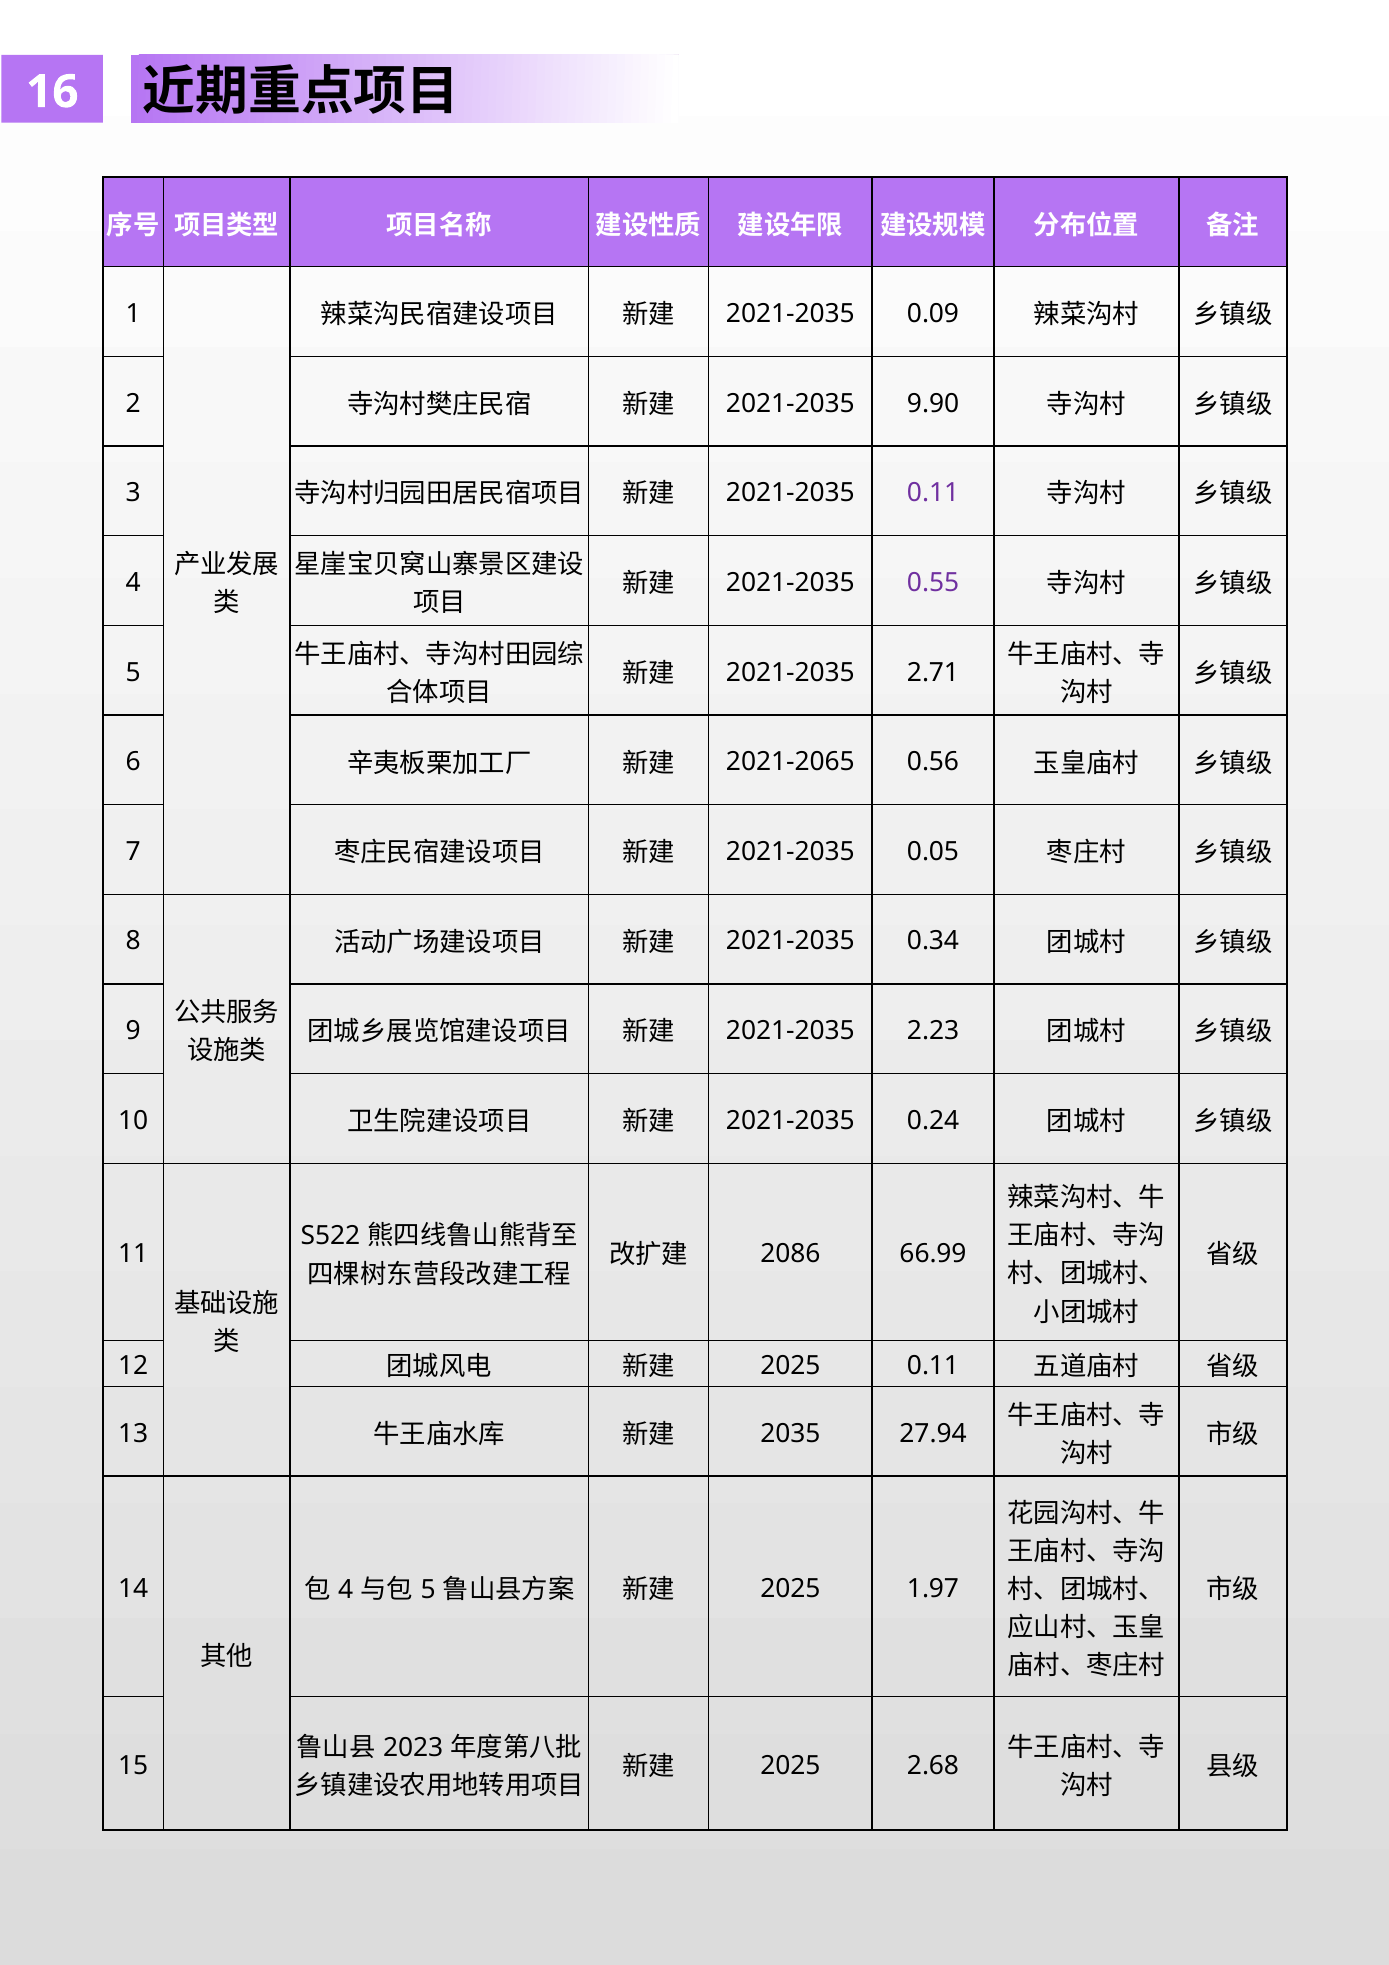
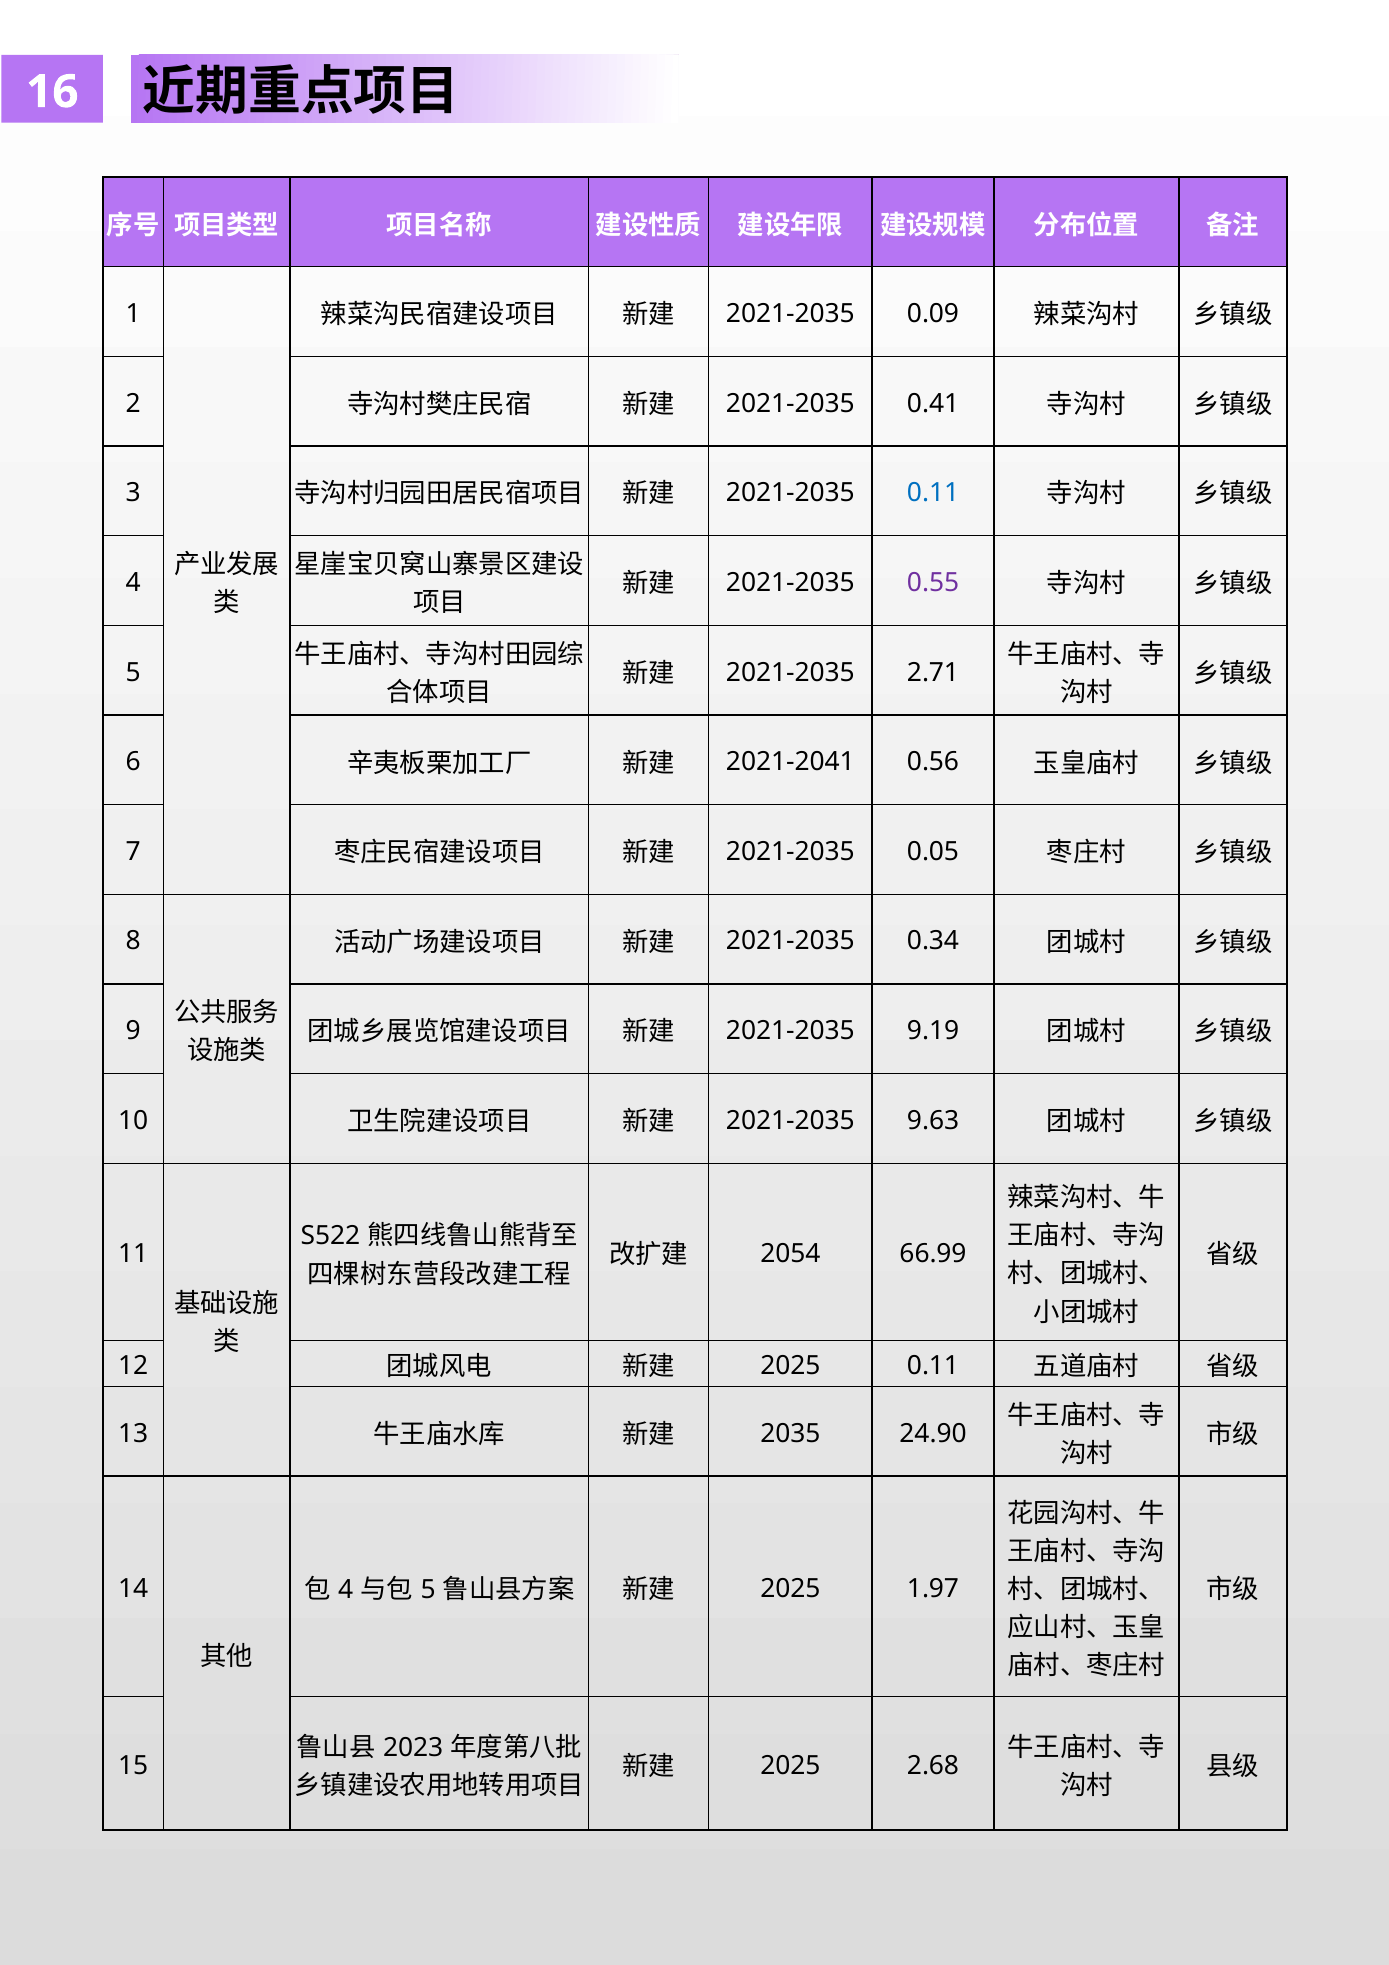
9.90: 9.90 -> 0.41
0.11 at (933, 493) colour: purple -> blue
2021-2065: 2021-2065 -> 2021-2041
2.23: 2.23 -> 9.19
0.24: 0.24 -> 9.63
2086: 2086 -> 2054
27.94: 27.94 -> 24.90
